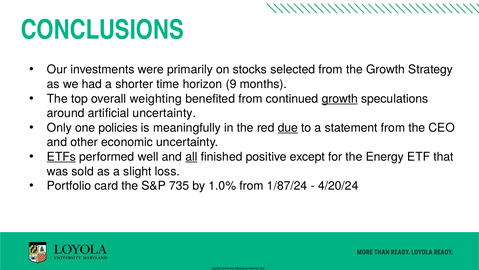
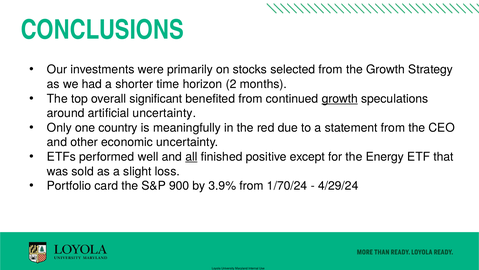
9: 9 -> 2
weighting: weighting -> significant
policies: policies -> country
due underline: present -> none
ETFs underline: present -> none
735: 735 -> 900
1.0%: 1.0% -> 3.9%
1/87/24: 1/87/24 -> 1/70/24
4/20/24: 4/20/24 -> 4/29/24
